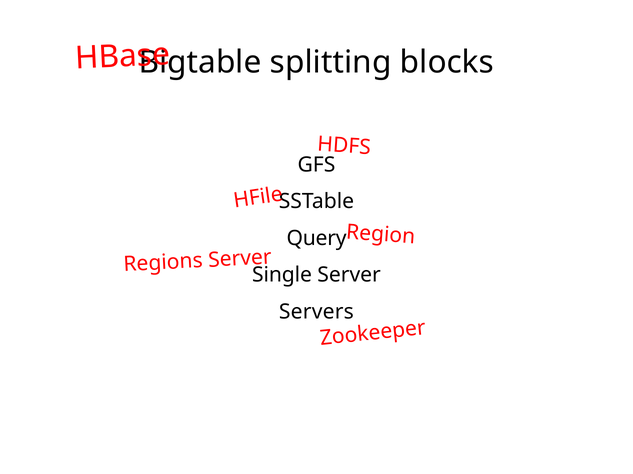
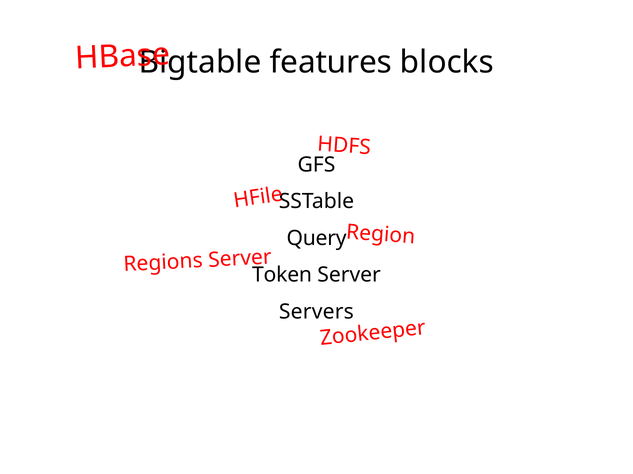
splitting: splitting -> features
Single: Single -> Token
